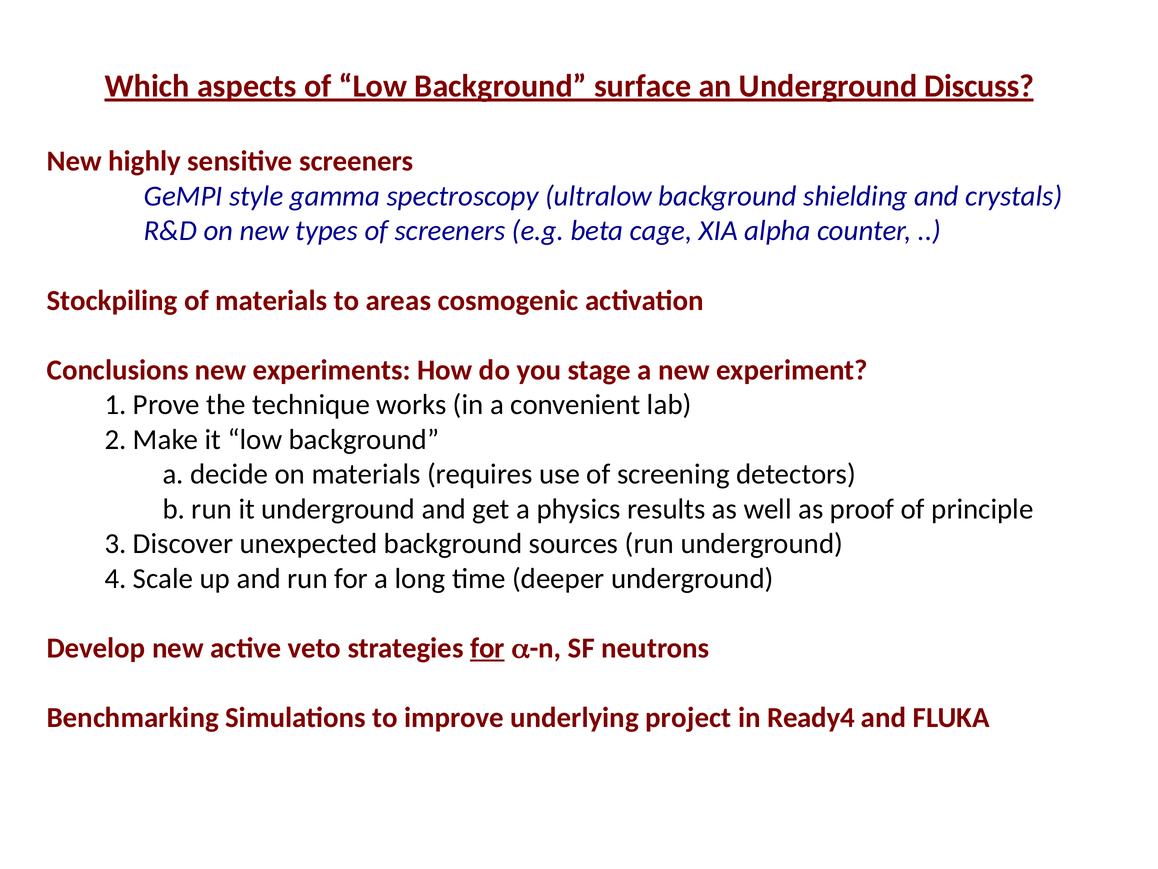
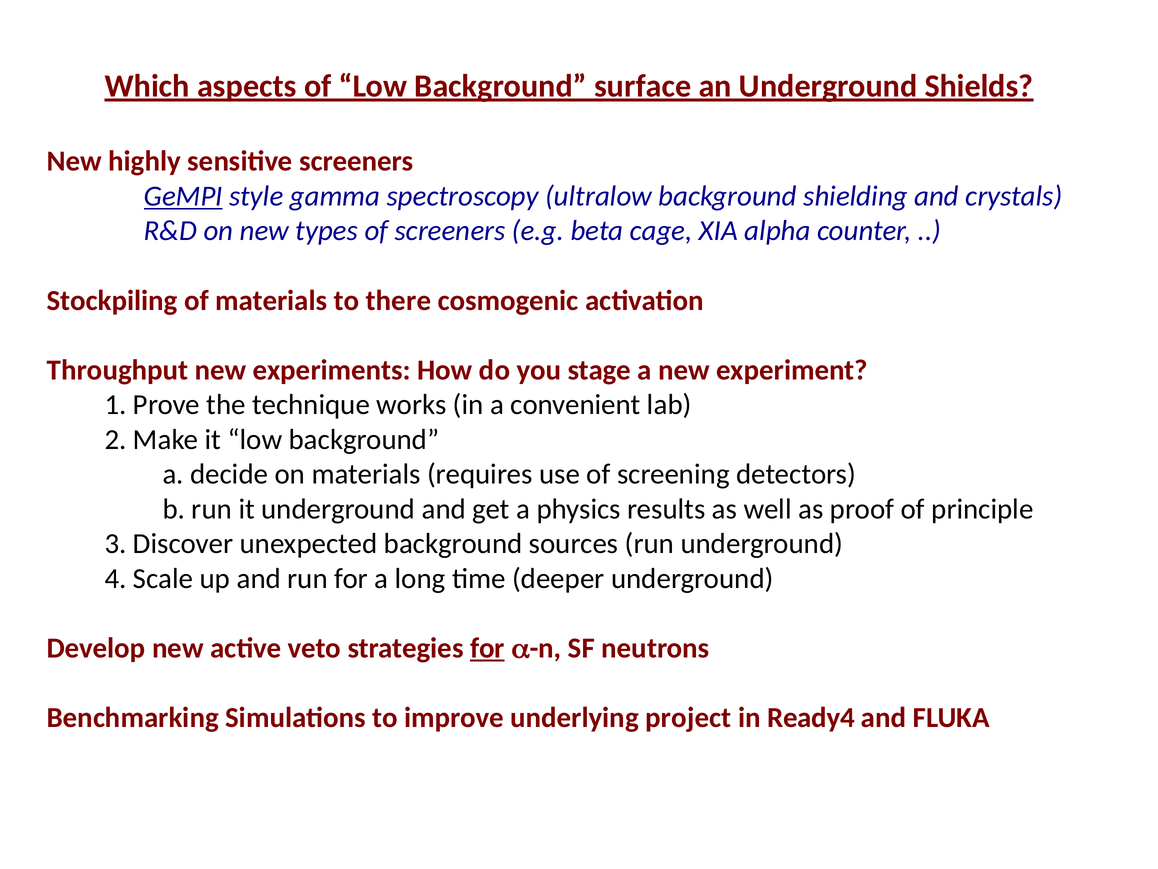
Discuss: Discuss -> Shields
GeMPI underline: none -> present
areas: areas -> there
Conclusions: Conclusions -> Throughput
